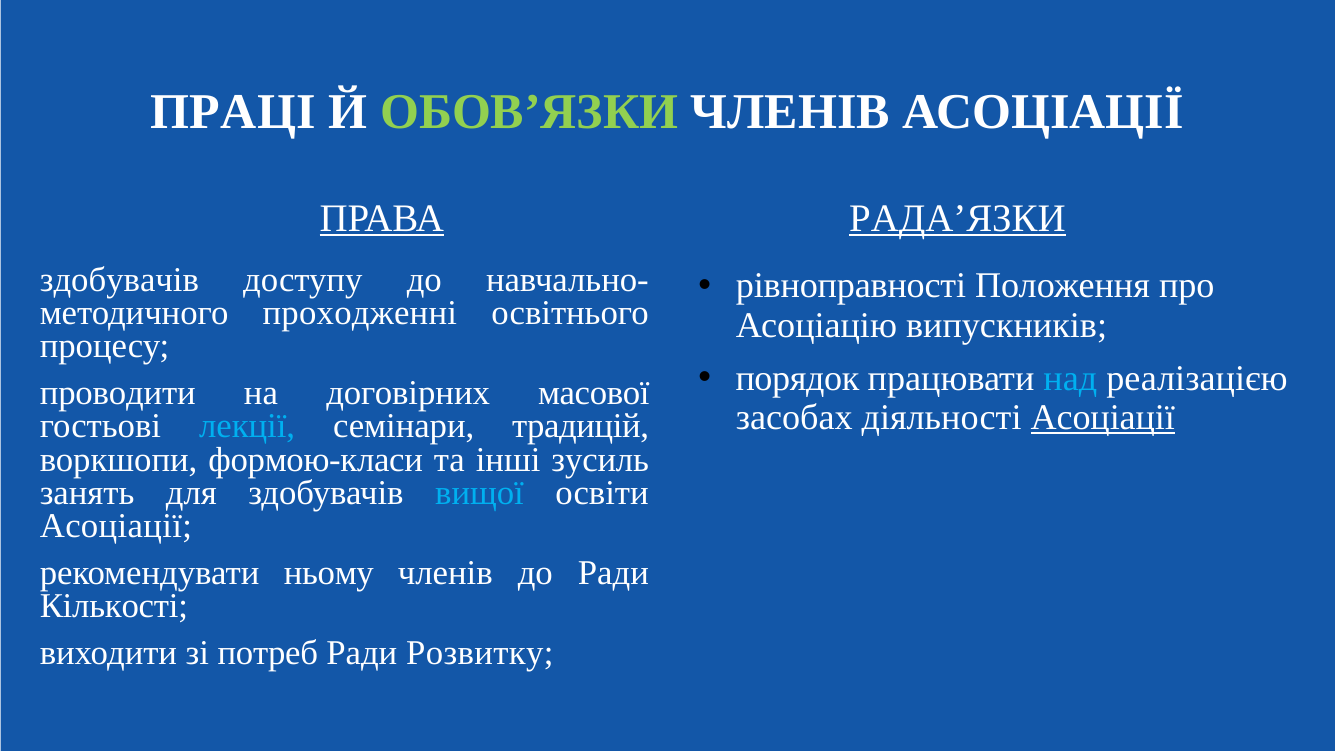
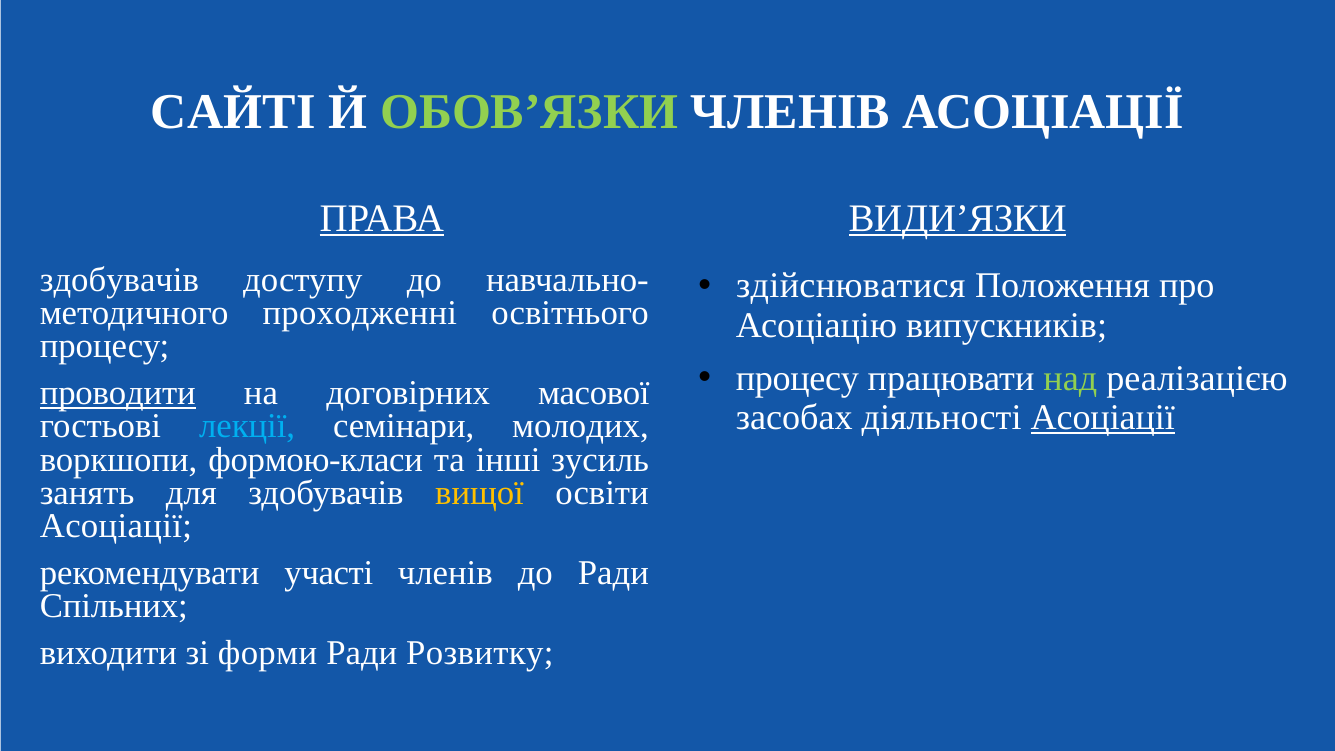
ПРАЦІ: ПРАЦІ -> САЙТІ
РАДА’ЯЗКИ: РАДА’ЯЗКИ -> ВИДИ’ЯЗКИ
рівноправності: рівноправності -> здійснюватися
порядок at (797, 378): порядок -> процесу
над colour: light blue -> light green
проводити underline: none -> present
традицій: традицій -> молодих
вищої colour: light blue -> yellow
ньому: ньому -> участі
Кількості: Кількості -> Спільних
потреб: потреб -> форми
